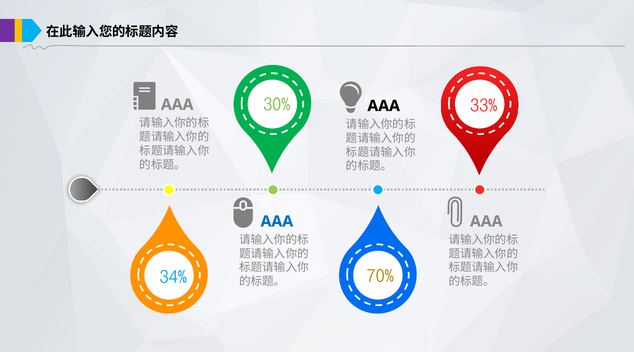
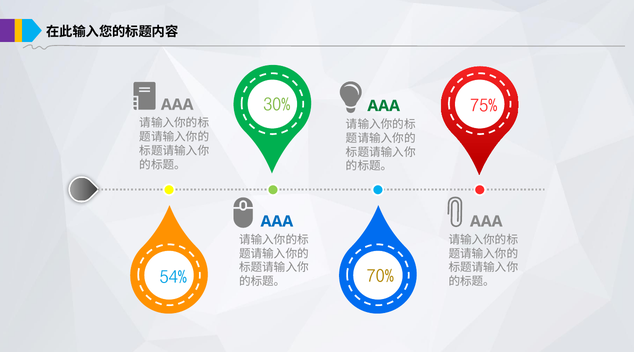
AAA at (384, 106) colour: black -> green
33%: 33% -> 75%
34%: 34% -> 54%
